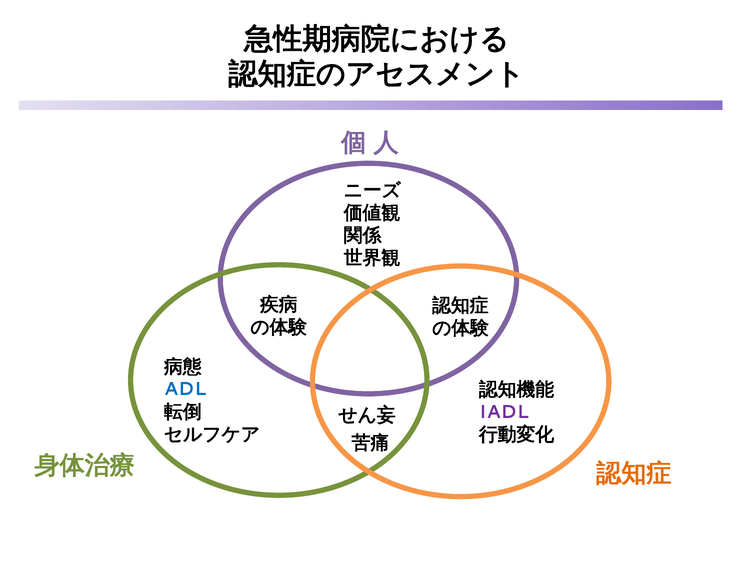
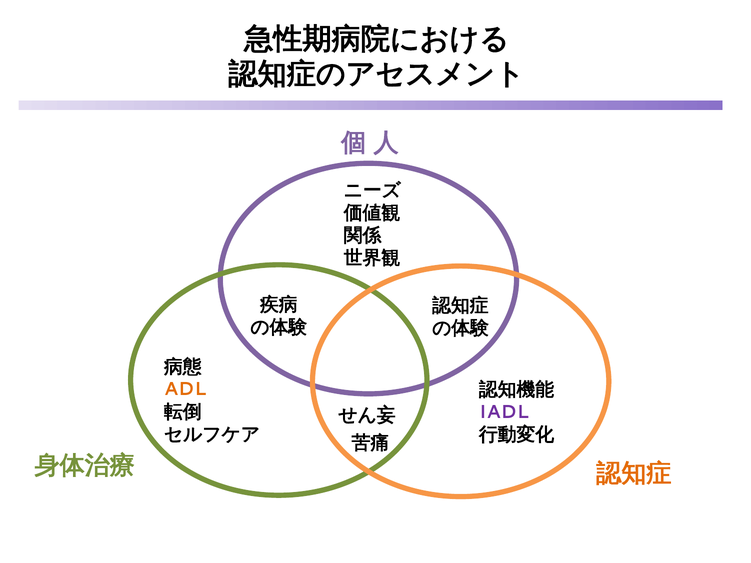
ADL colour: blue -> orange
